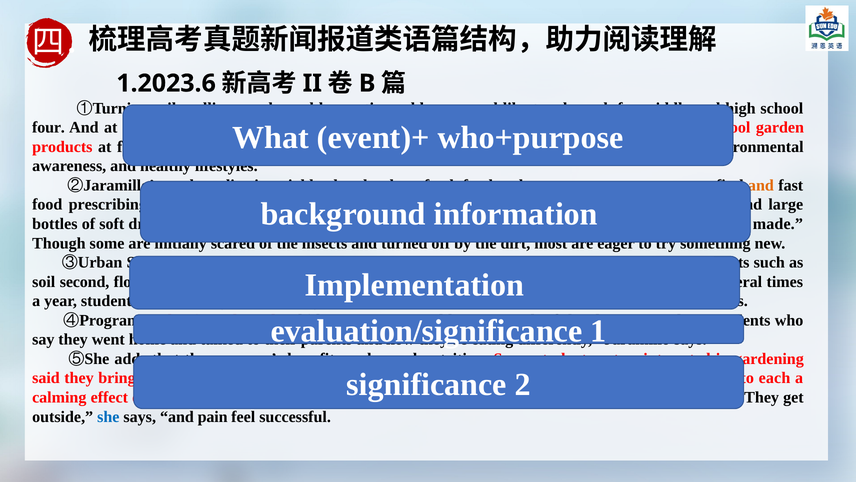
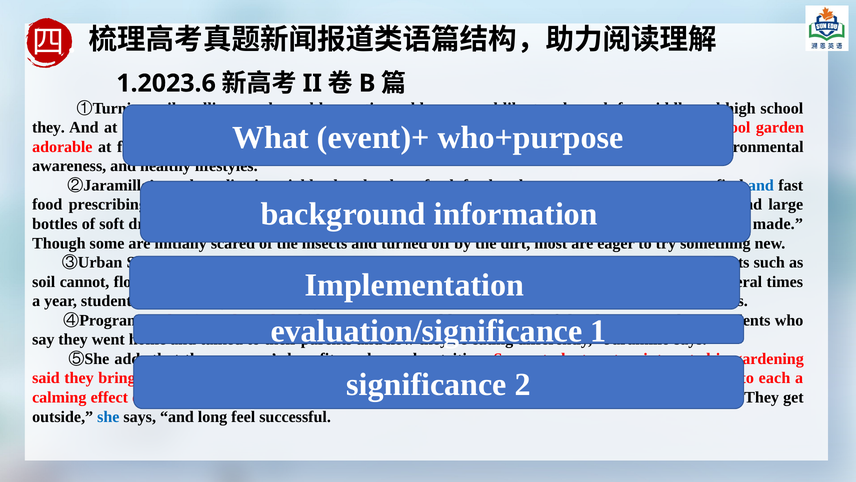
four at (48, 127): four -> they
products: products -> adorable
and at (761, 185) colour: orange -> blue
second: second -> cannot
pain: pain -> long
